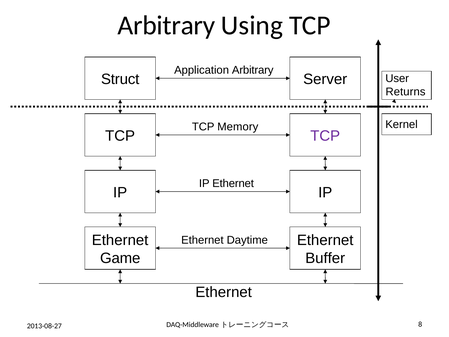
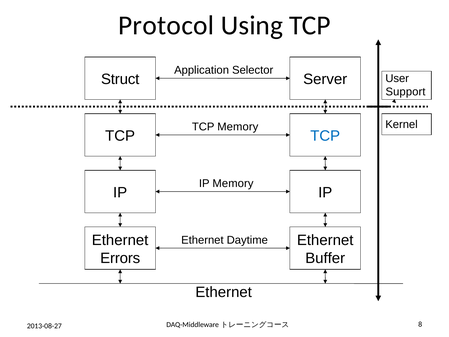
Arbitrary at (166, 26): Arbitrary -> Protocol
Application Arbitrary: Arbitrary -> Selector
Returns: Returns -> Support
TCP at (325, 136) colour: purple -> blue
Ethernet at (233, 183): Ethernet -> Memory
Game: Game -> Errors
